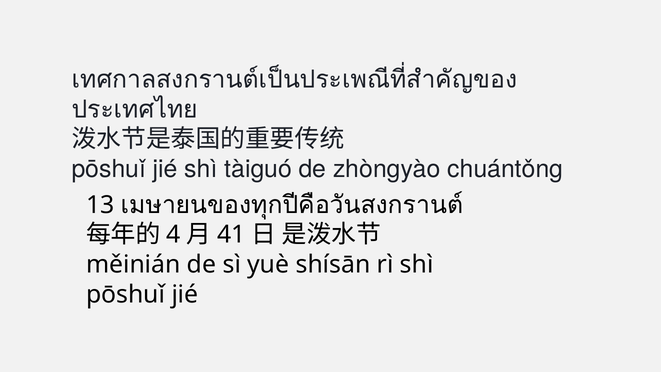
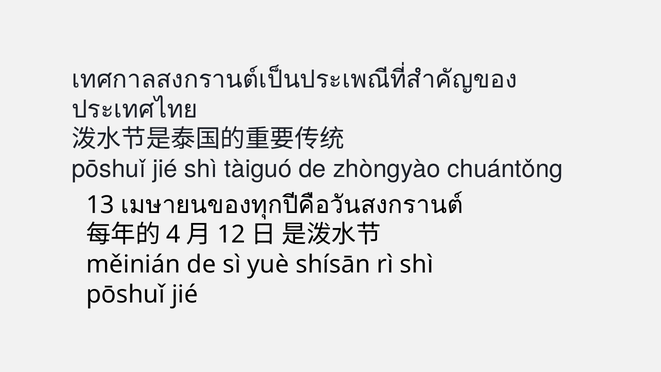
41: 41 -> 12
